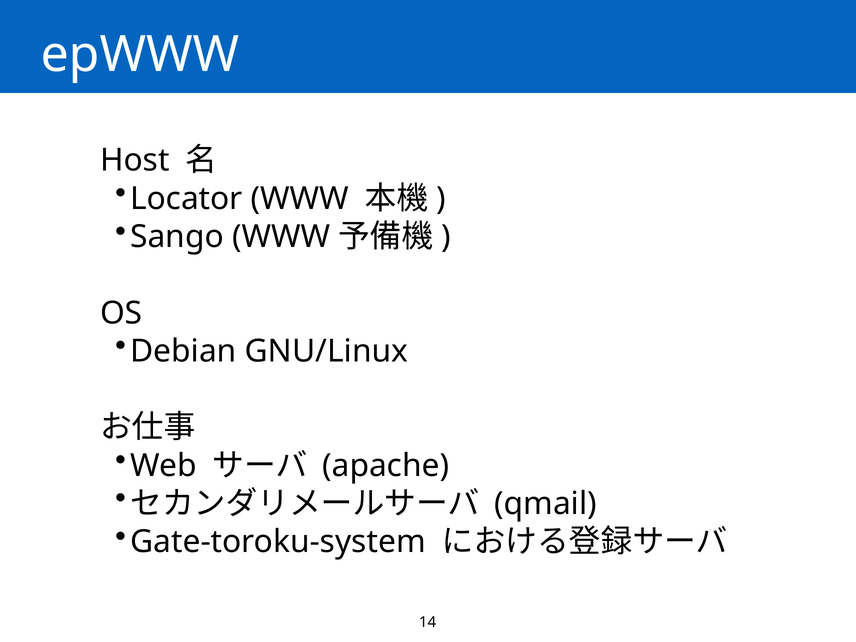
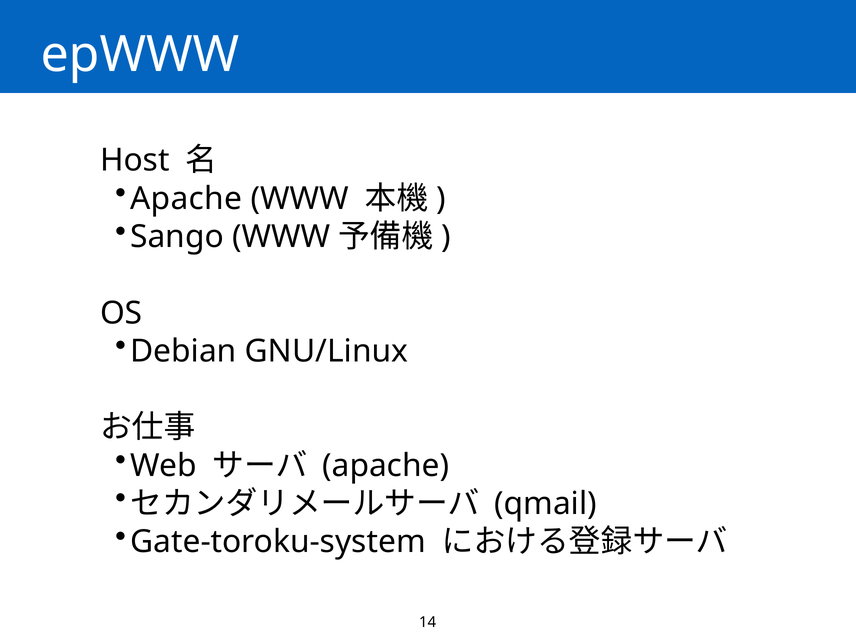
Locator at (186, 199): Locator -> Apache
